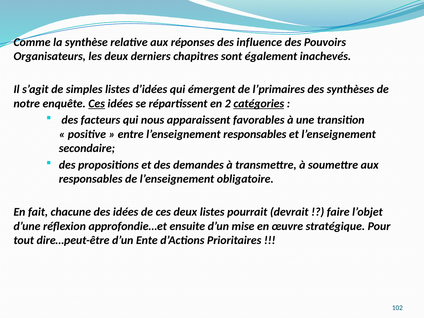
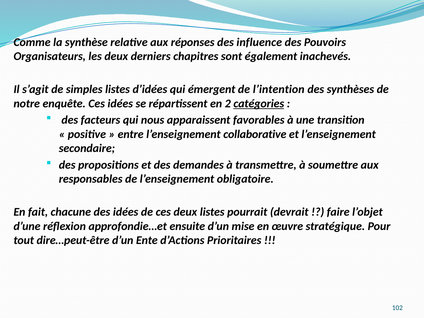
l’primaires: l’primaires -> l’intention
Ces at (97, 104) underline: present -> none
l’enseignement responsables: responsables -> collaborative
